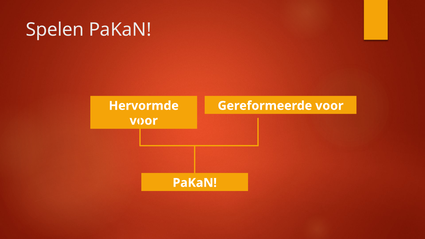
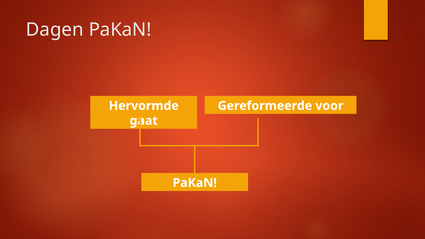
Spelen: Spelen -> Dagen
voor at (144, 121): voor -> gaat
